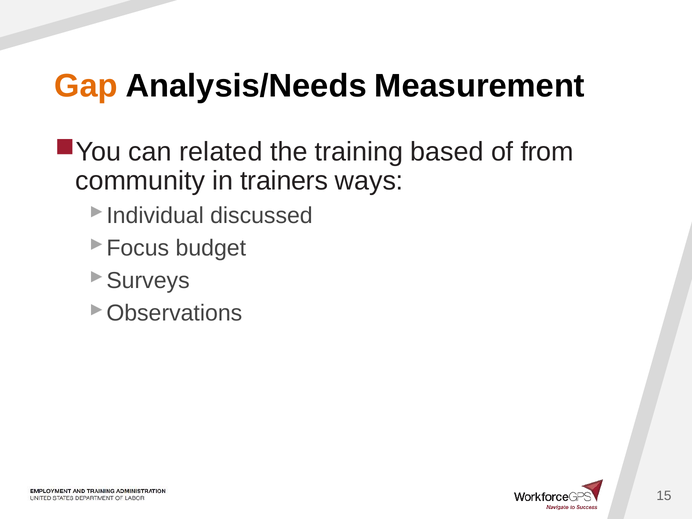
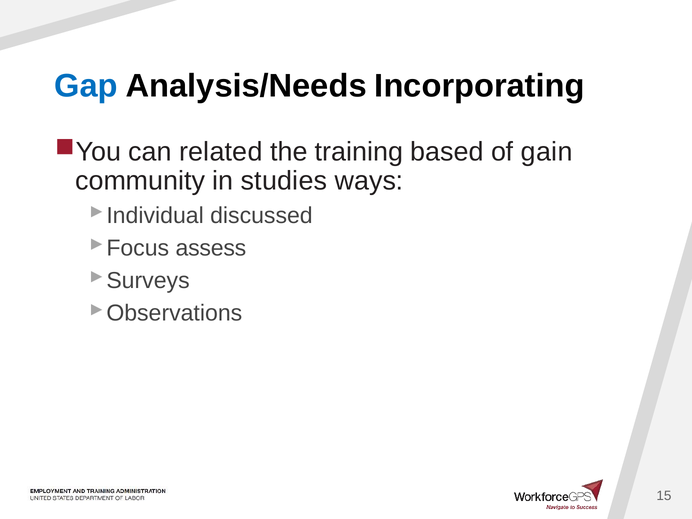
Gap colour: orange -> blue
Measurement: Measurement -> Incorporating
from: from -> gain
trainers: trainers -> studies
budget: budget -> assess
